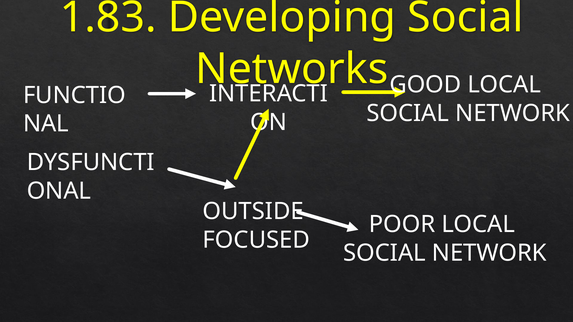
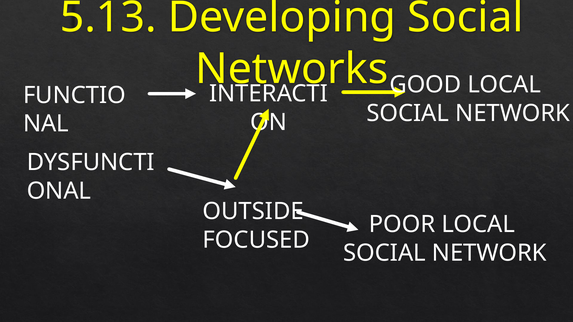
1.83: 1.83 -> 5.13
